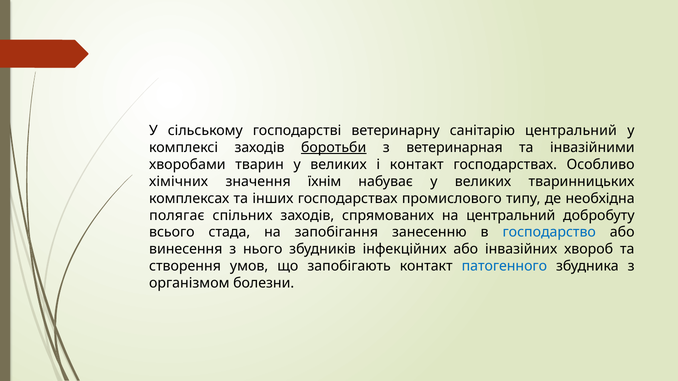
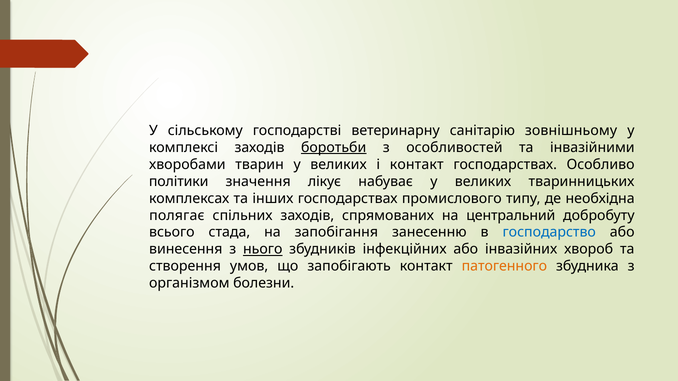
санітарію центральний: центральний -> зовнішньому
ветеринарная: ветеринарная -> особливостей
хімічних: хімічних -> політики
їхнім: їхнім -> лікує
нього underline: none -> present
патогенного colour: blue -> orange
